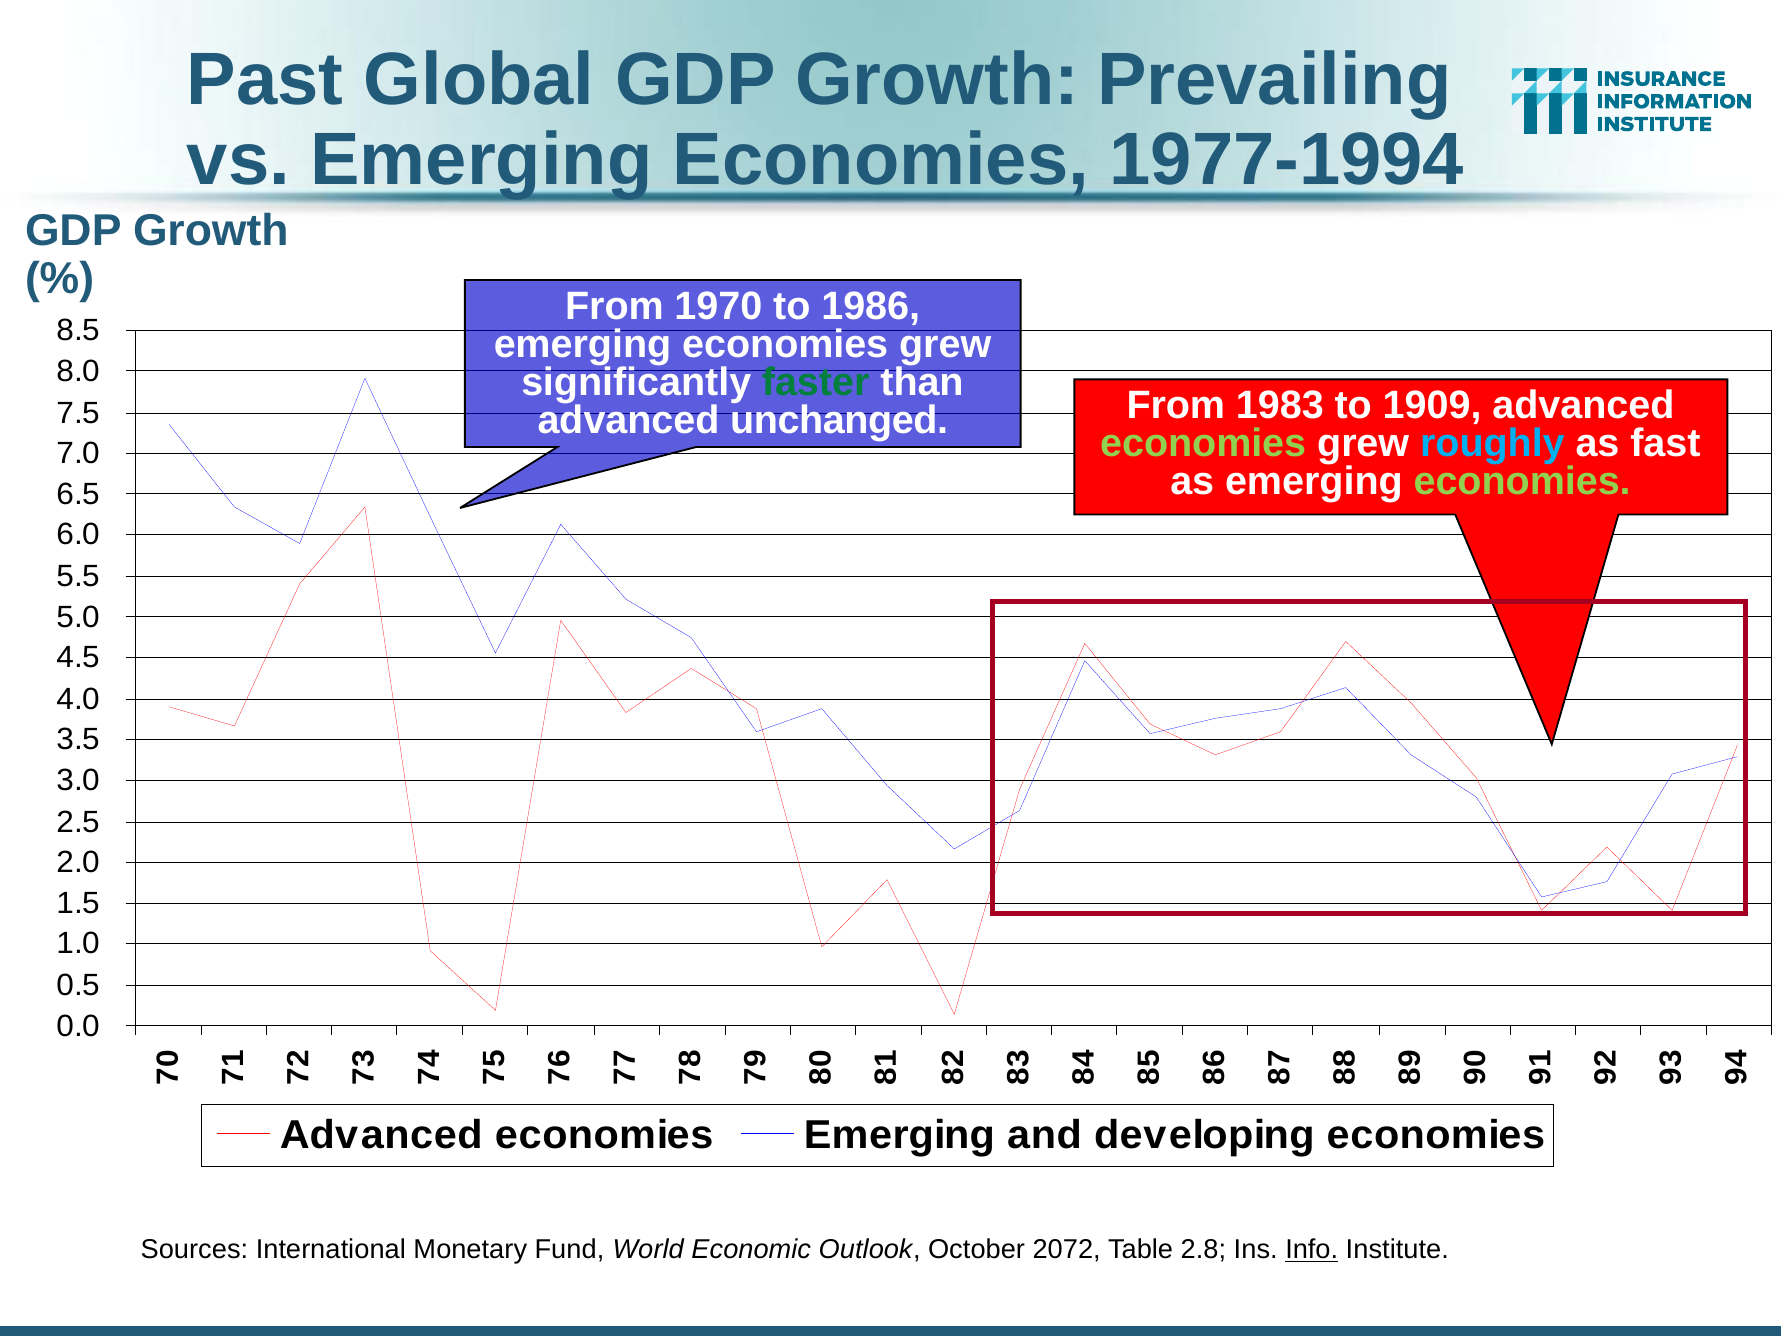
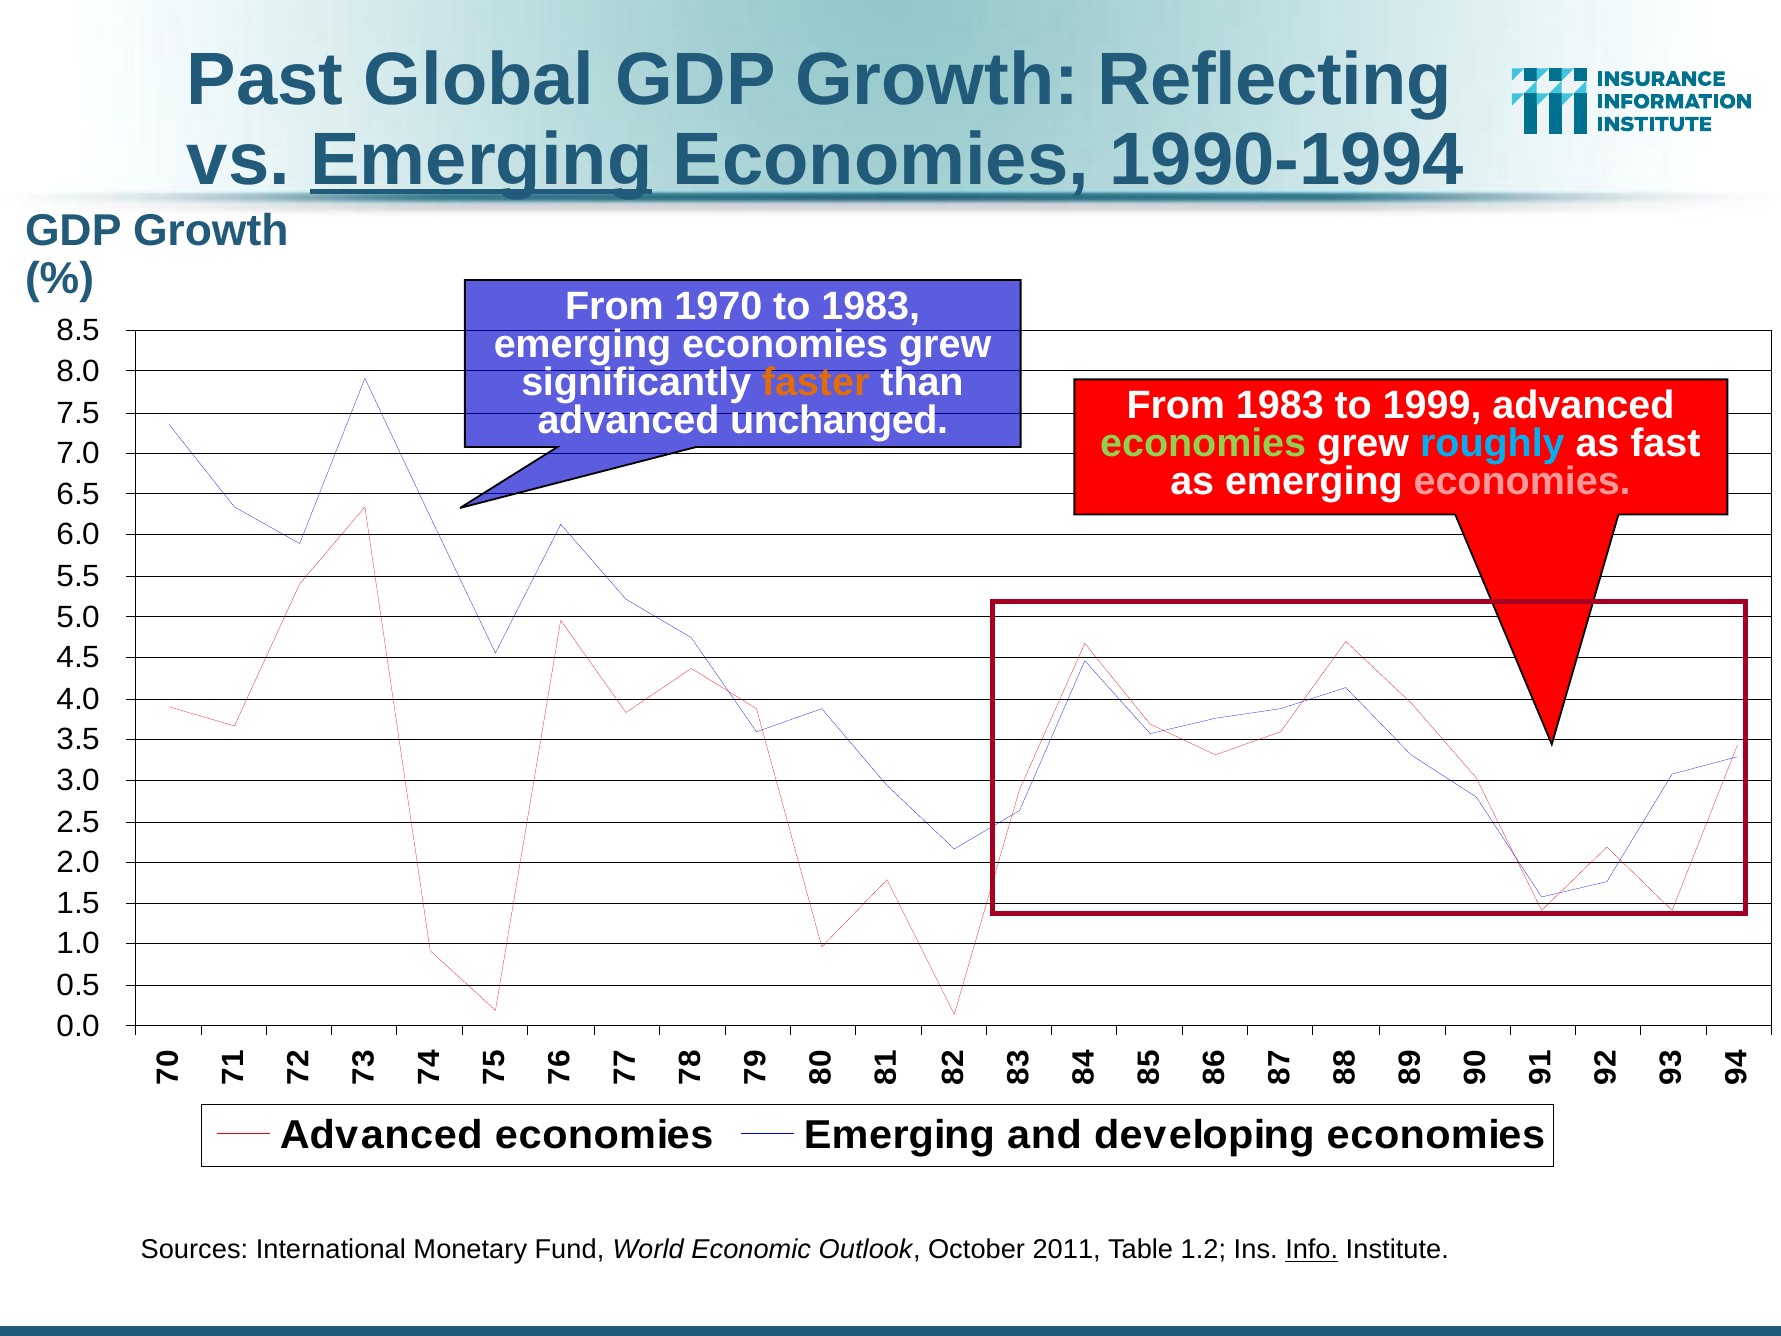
Prevailing: Prevailing -> Reflecting
Emerging at (481, 160) underline: none -> present
1977-1994: 1977-1994 -> 1990-1994
to 1986: 1986 -> 1983
faster colour: green -> orange
1909: 1909 -> 1999
economies at (1522, 482) colour: light green -> pink
2072: 2072 -> 2011
2.8: 2.8 -> 1.2
